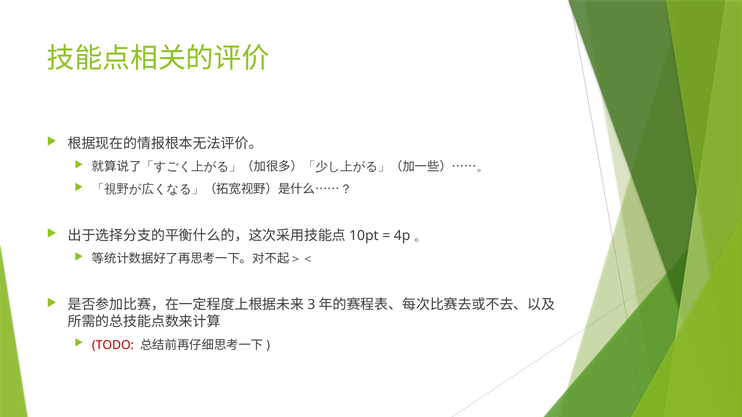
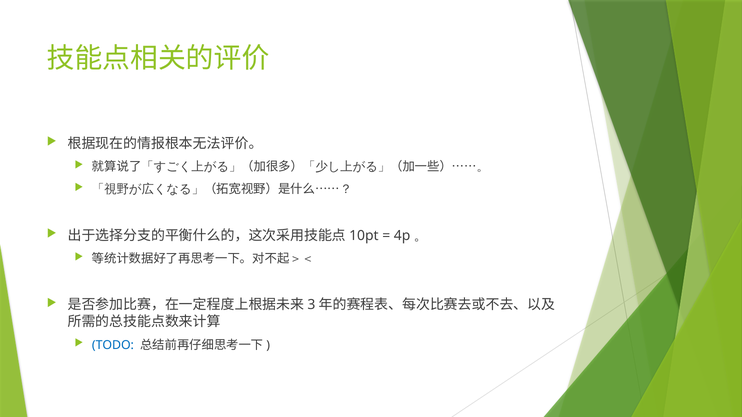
TODO colour: red -> blue
